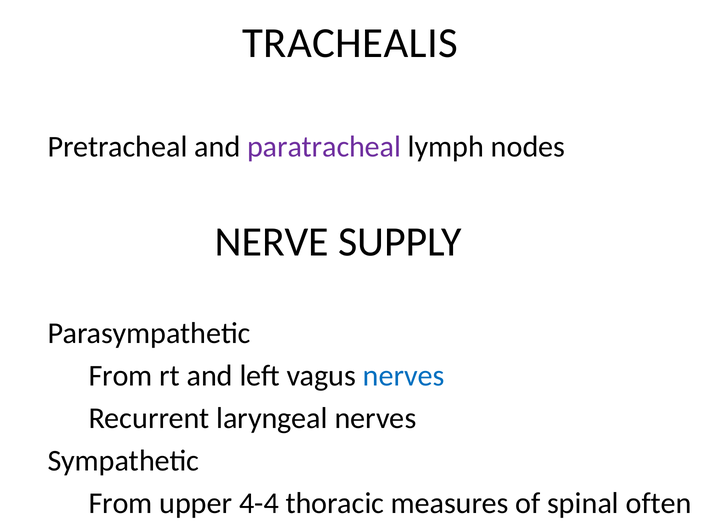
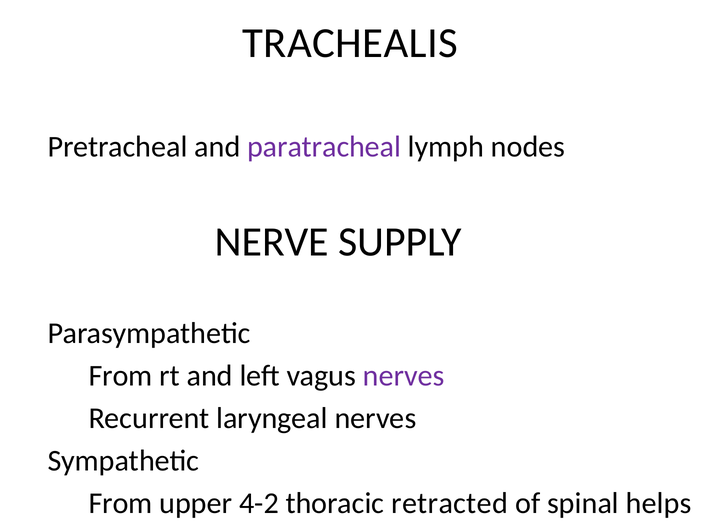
nerves at (404, 376) colour: blue -> purple
4-4: 4-4 -> 4-2
measures: measures -> retracted
often: often -> helps
